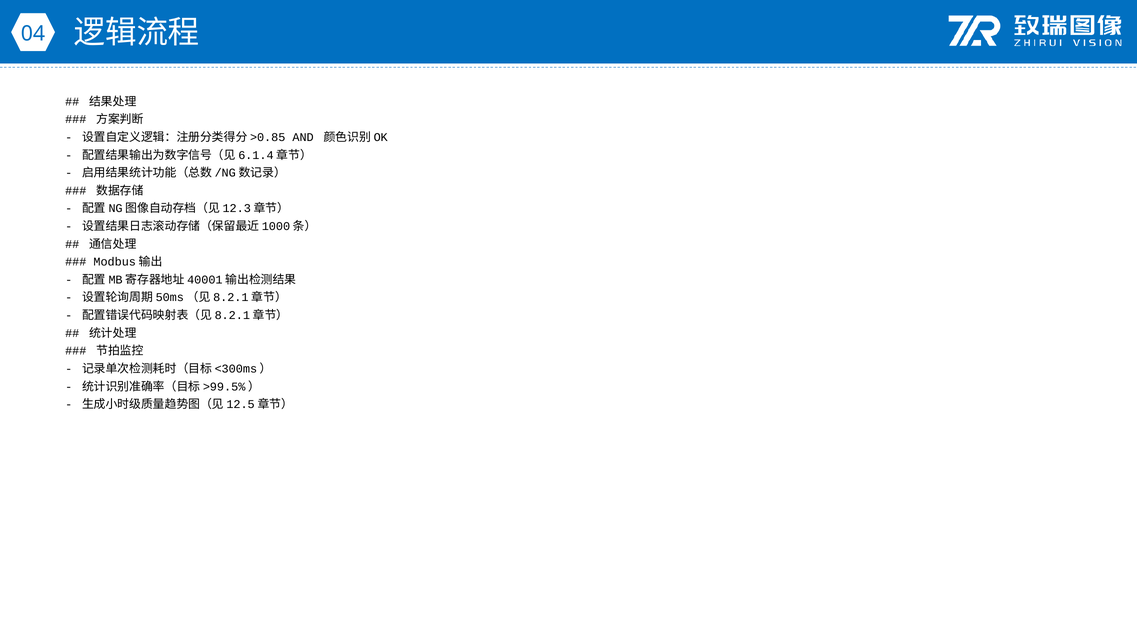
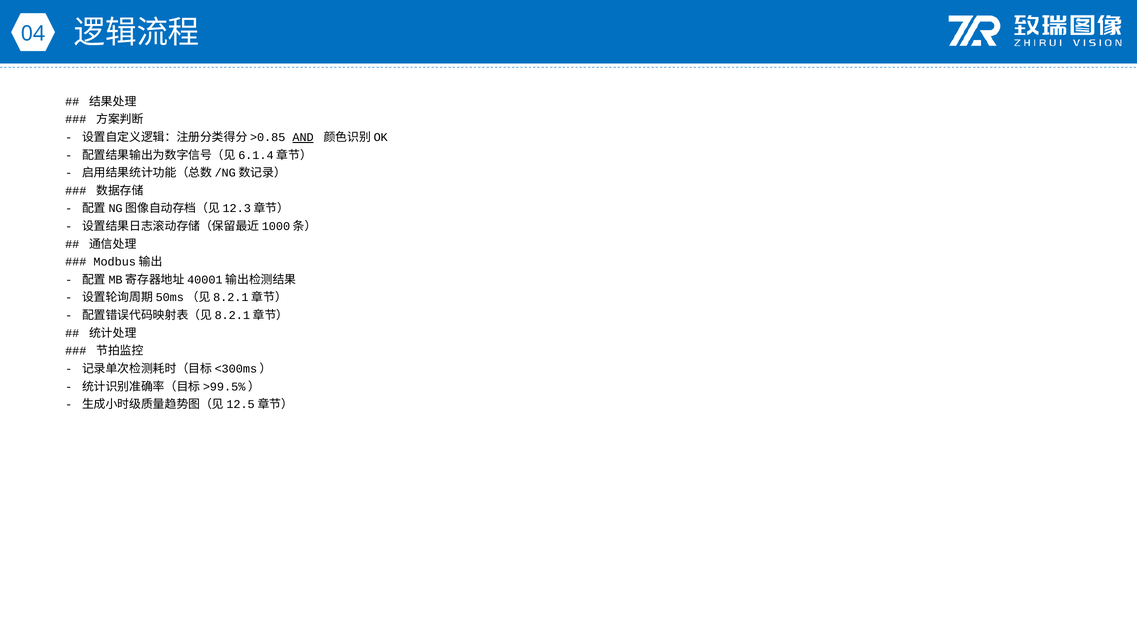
AND underline: none -> present
